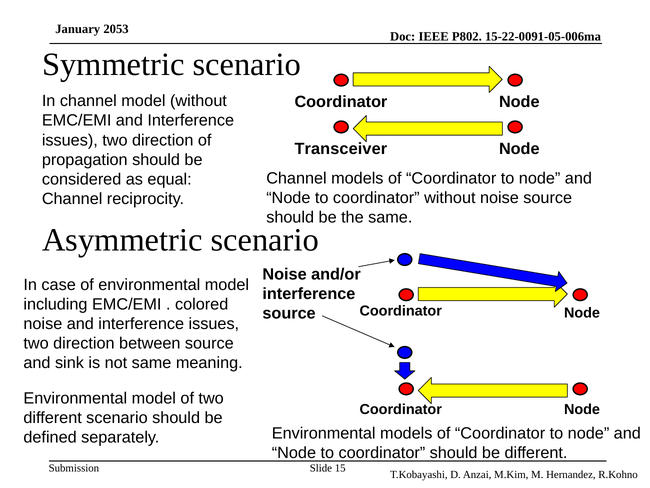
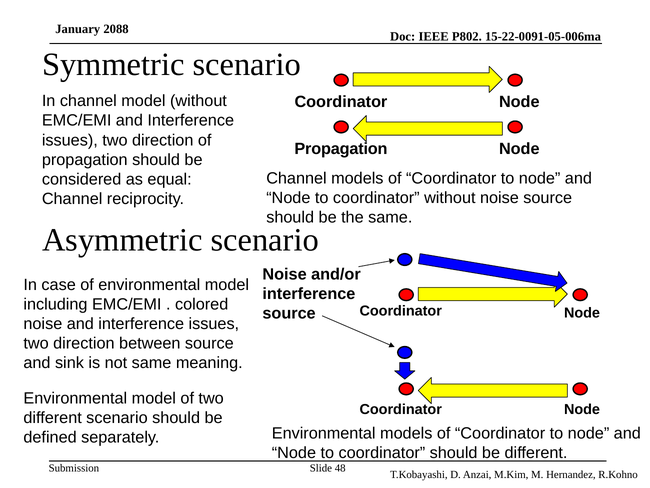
2053: 2053 -> 2088
Transceiver at (341, 149): Transceiver -> Propagation
15: 15 -> 48
